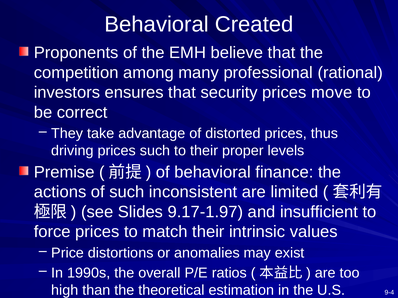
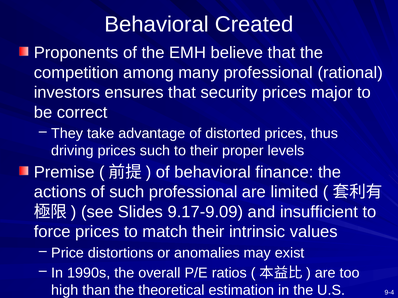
move: move -> major
such inconsistent: inconsistent -> professional
9.17-1.97: 9.17-1.97 -> 9.17-9.09
